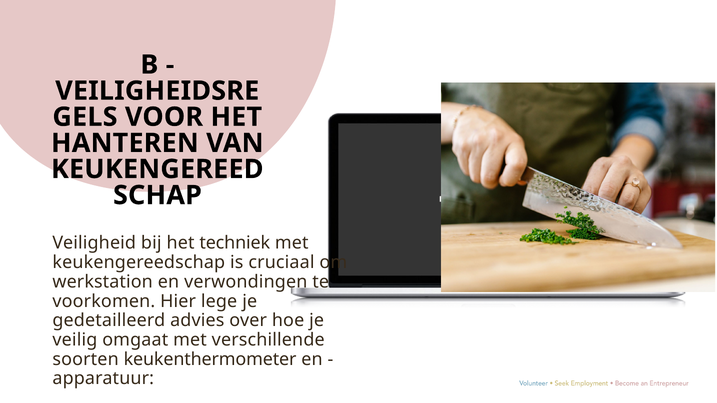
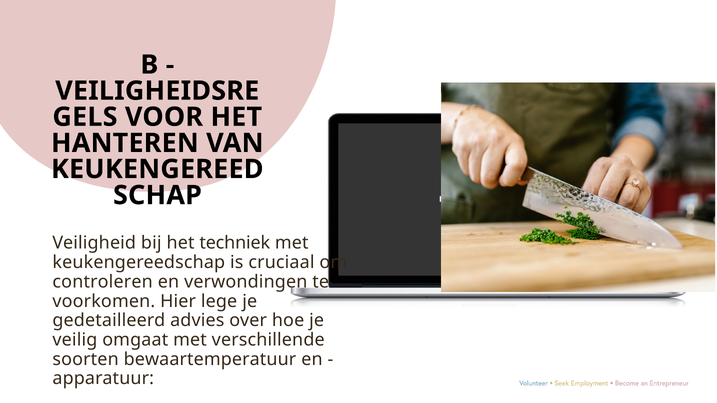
werkstation: werkstation -> controleren
keukenthermometer: keukenthermometer -> bewaartemperatuur
